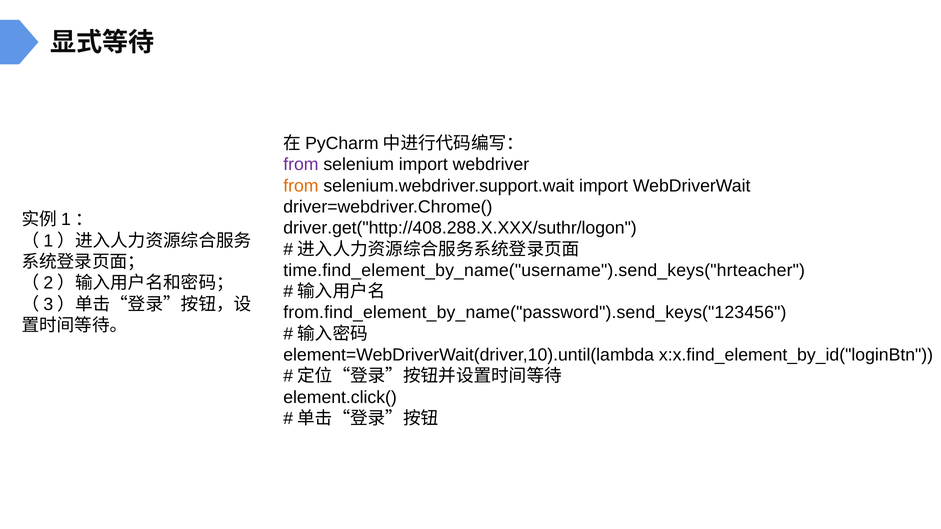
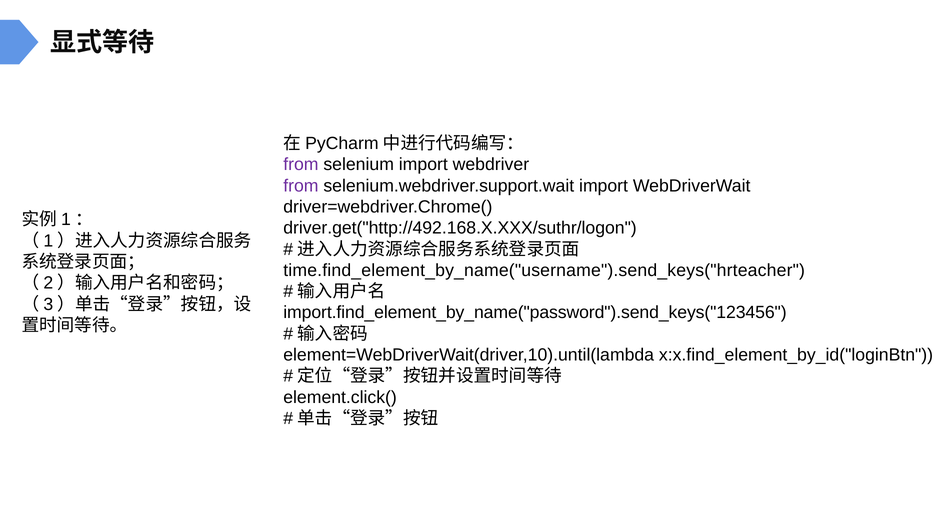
from at (301, 186) colour: orange -> purple
driver.get("http://408.288.X.XXX/suthr/logon: driver.get("http://408.288.X.XXX/suthr/logon -> driver.get("http://492.168.X.XXX/suthr/logon
from.find_element_by_name("password").send_keys("123456: from.find_element_by_name("password").send_keys("123456 -> import.find_element_by_name("password").send_keys("123456
